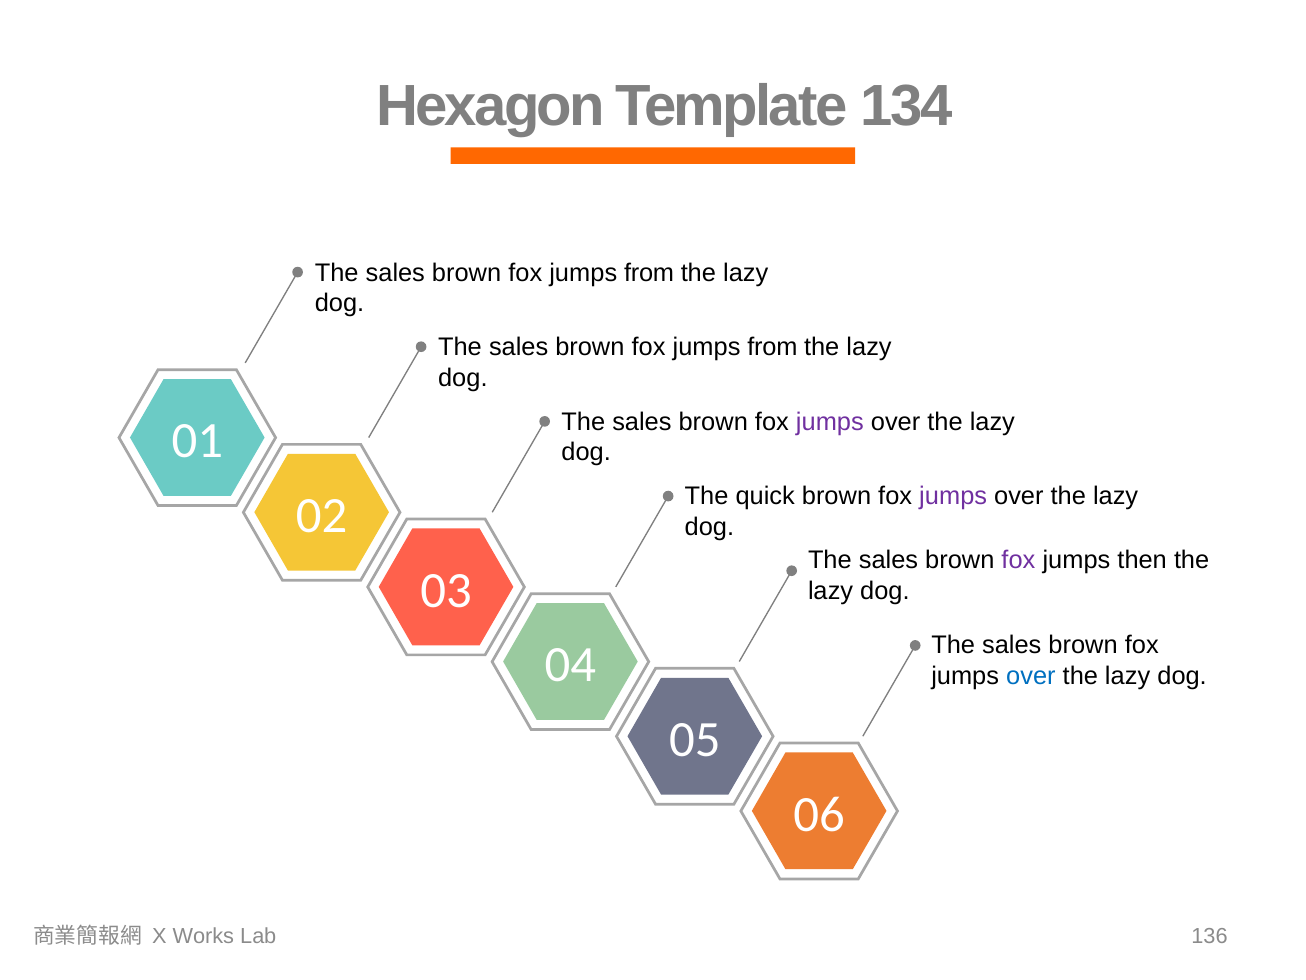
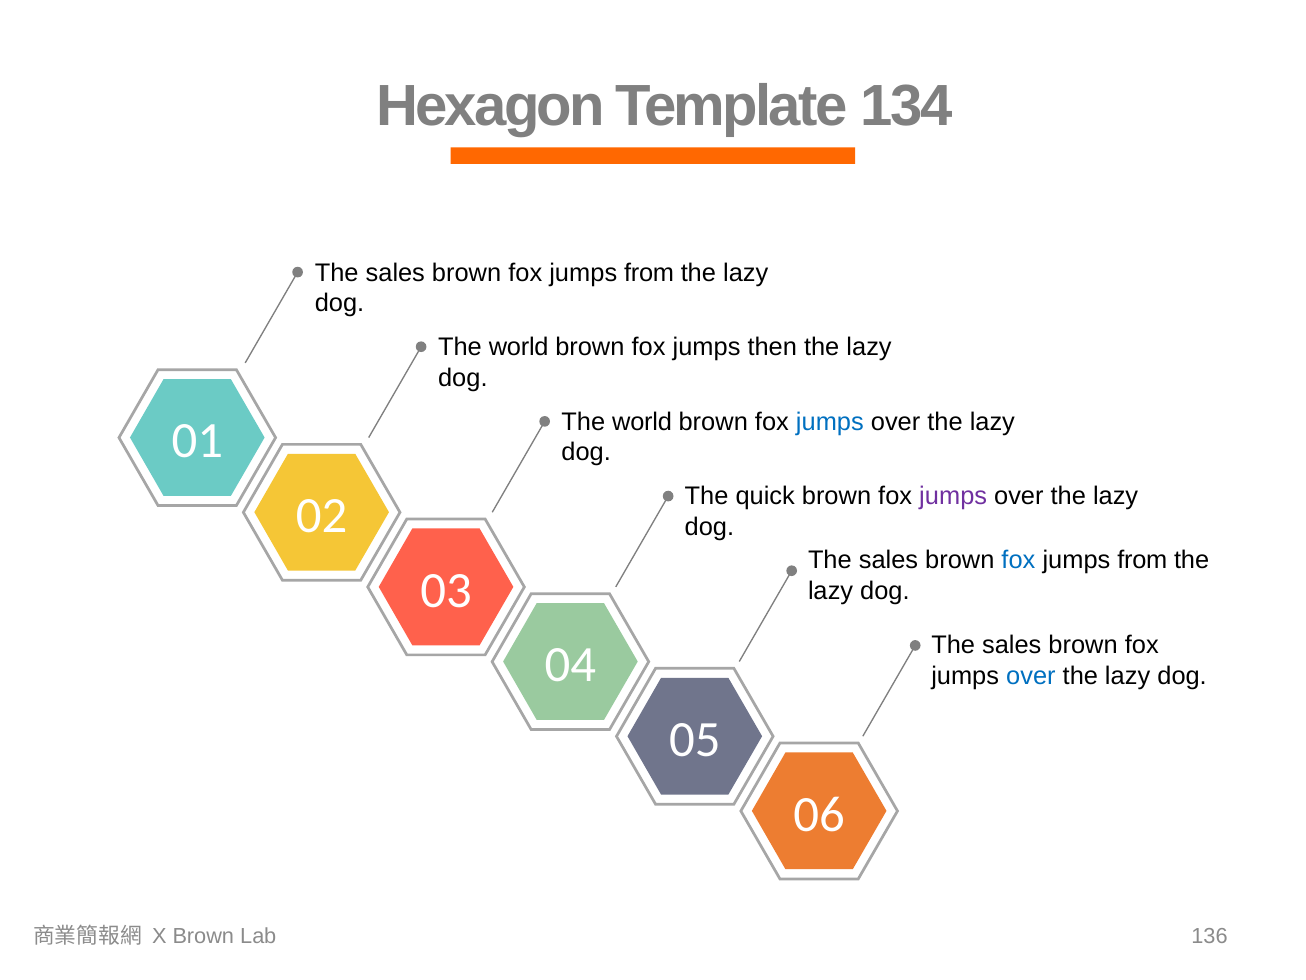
sales at (519, 347): sales -> world
from at (772, 347): from -> then
sales at (642, 422): sales -> world
jumps at (830, 422) colour: purple -> blue
fox at (1018, 560) colour: purple -> blue
then at (1142, 560): then -> from
X Works: Works -> Brown
